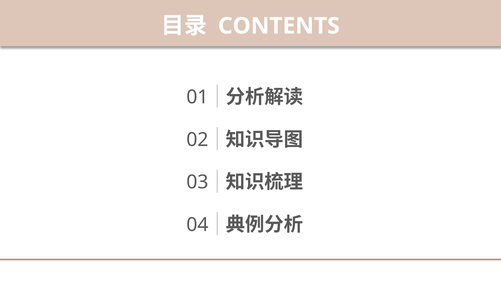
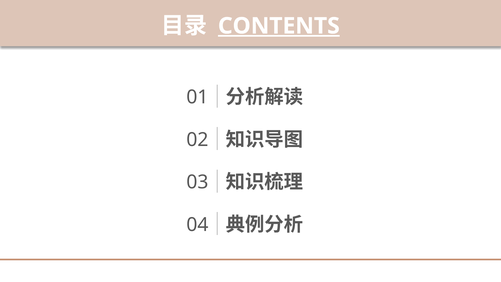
CONTENTS underline: none -> present
